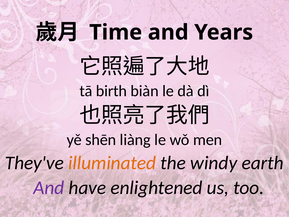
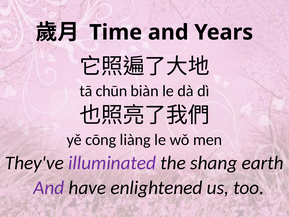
birth: birth -> chūn
shēn: shēn -> cōng
illuminated colour: orange -> purple
windy: windy -> shang
